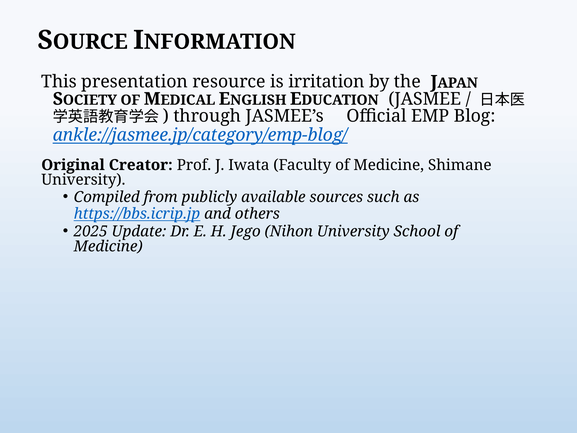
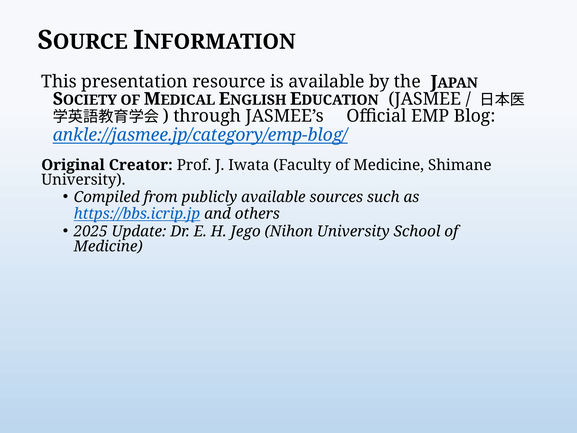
is irritation: irritation -> available
